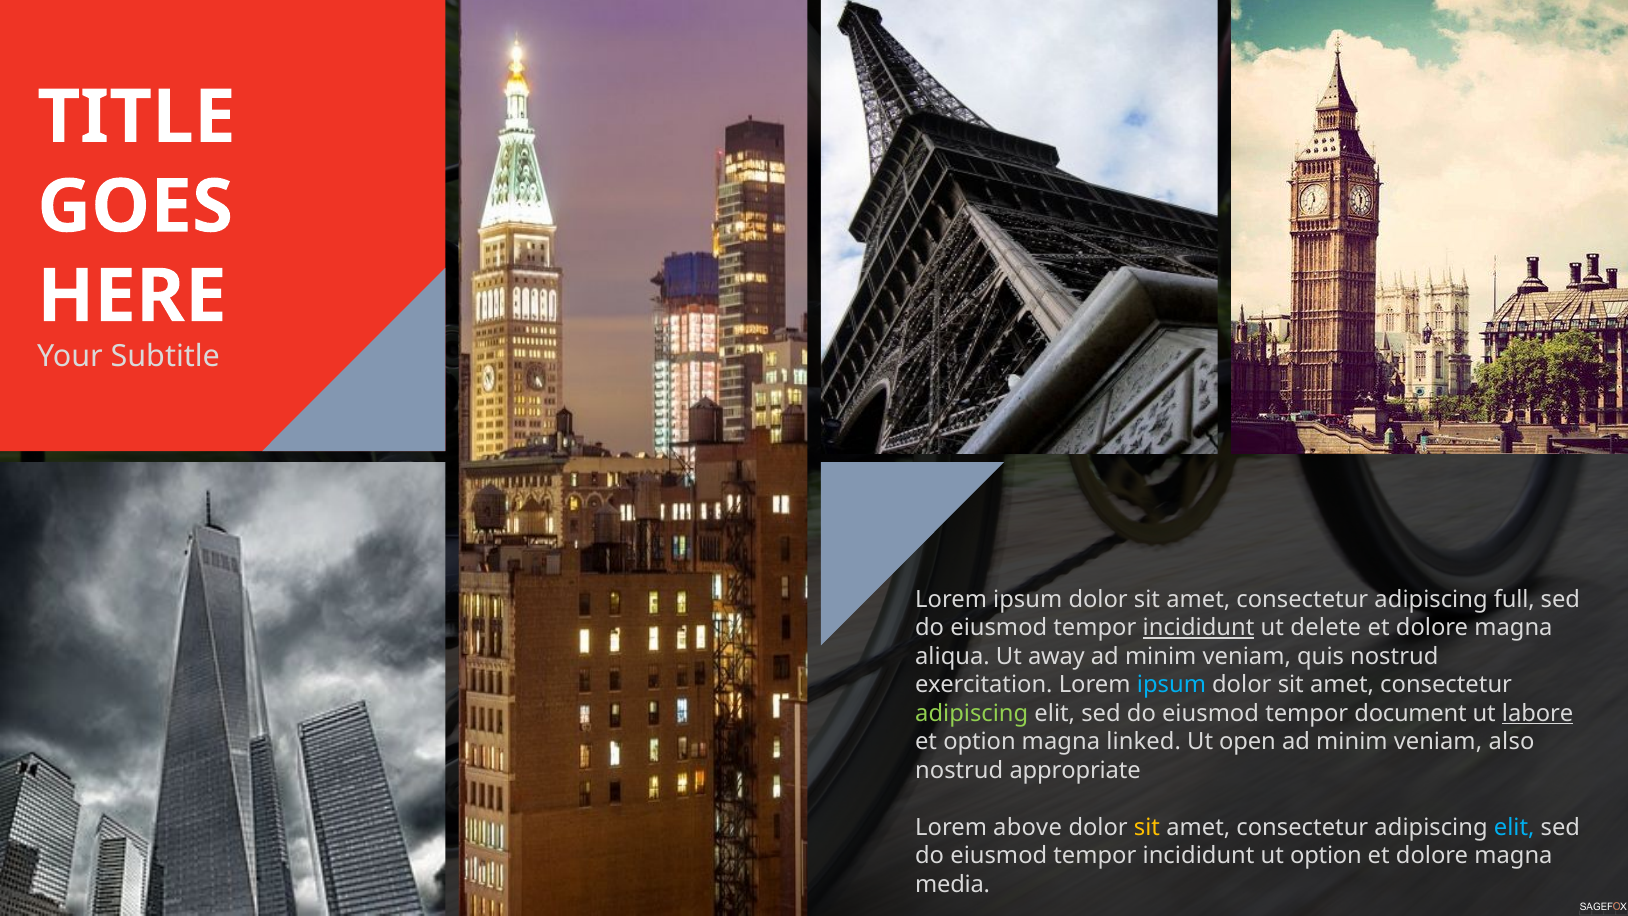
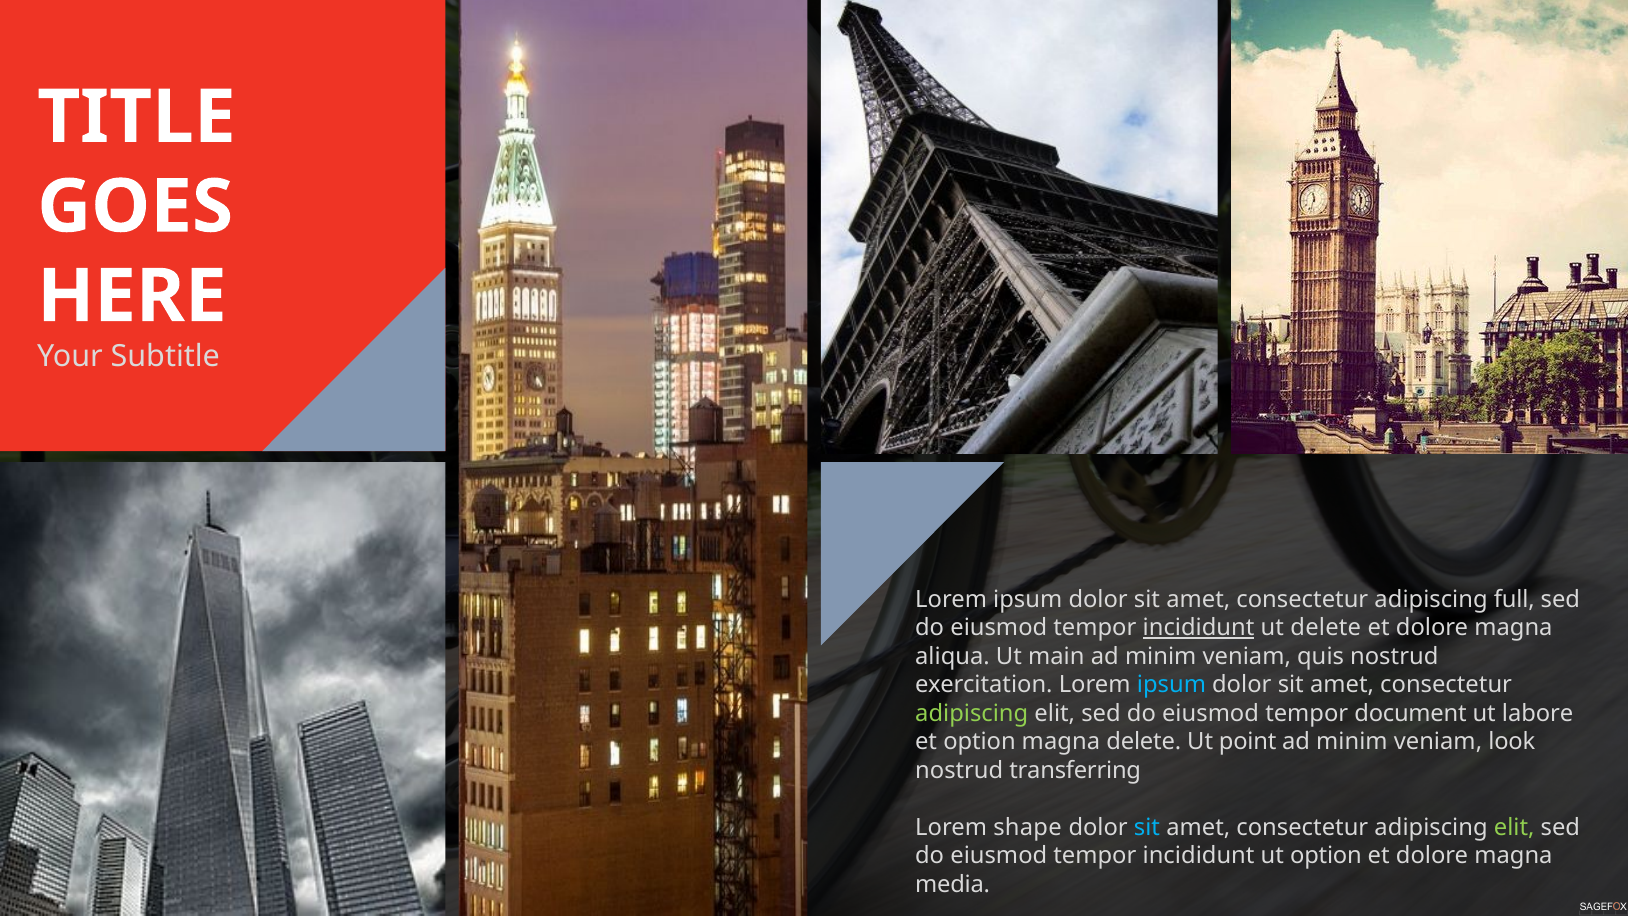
away: away -> main
labore underline: present -> none
magna linked: linked -> delete
open: open -> point
also: also -> look
appropriate: appropriate -> transferring
above: above -> shape
sit at (1147, 827) colour: yellow -> light blue
elit at (1514, 827) colour: light blue -> light green
